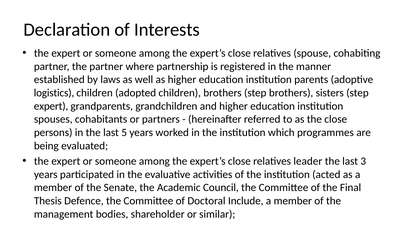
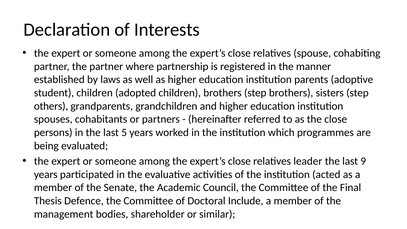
logistics: logistics -> student
expert at (51, 106): expert -> others
3: 3 -> 9
